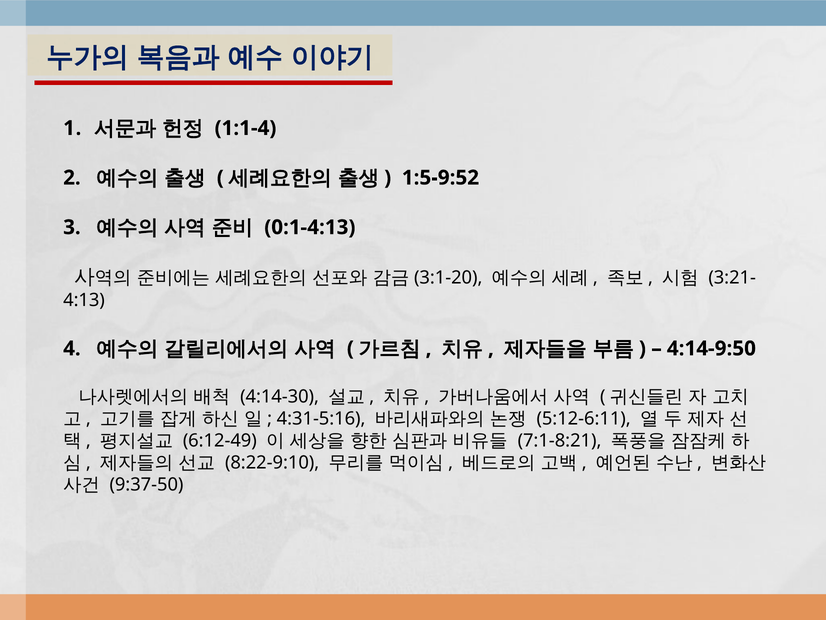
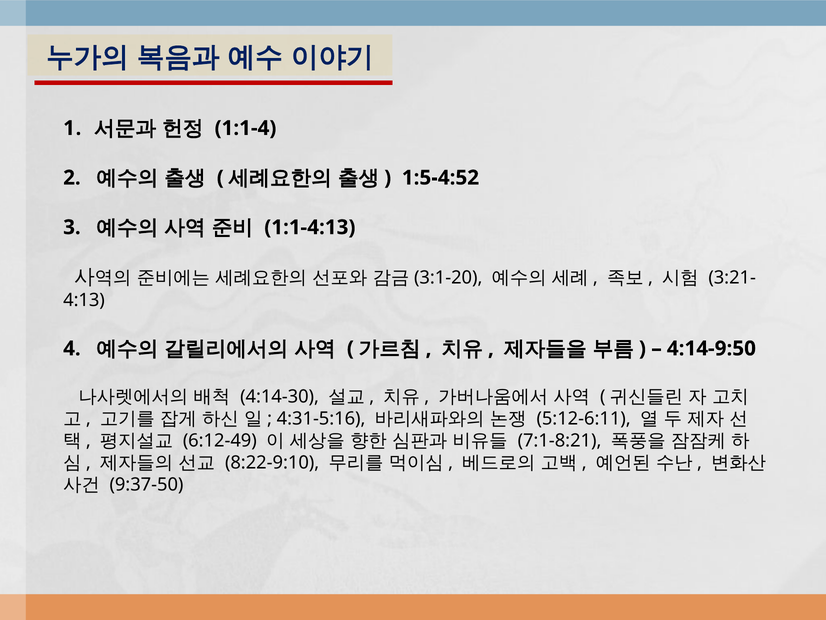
1:5-9:52: 1:5-9:52 -> 1:5-4:52
0:1-4:13: 0:1-4:13 -> 1:1-4:13
